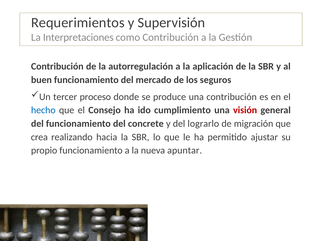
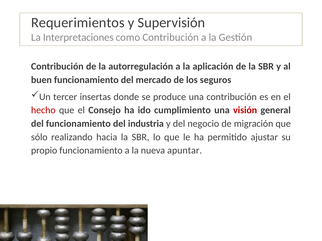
proceso: proceso -> insertas
hecho colour: blue -> red
concrete: concrete -> industria
lograrlo: lograrlo -> negocio
crea: crea -> sólo
